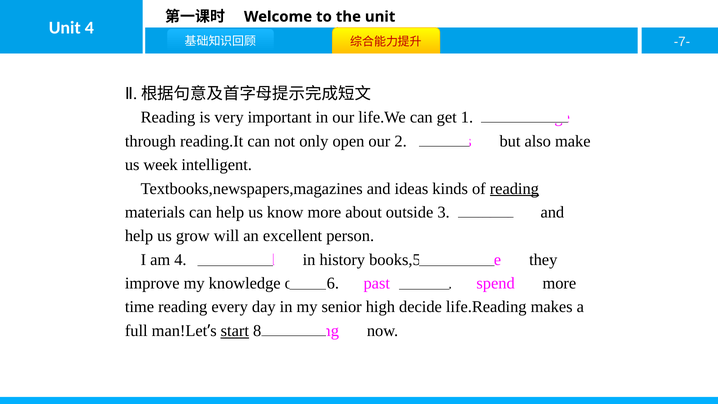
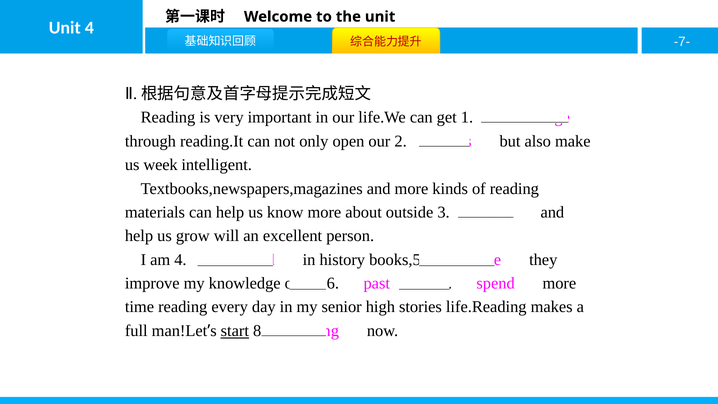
and ideas: ideas -> more
reading at (514, 189) underline: present -> none
decide: decide -> stories
